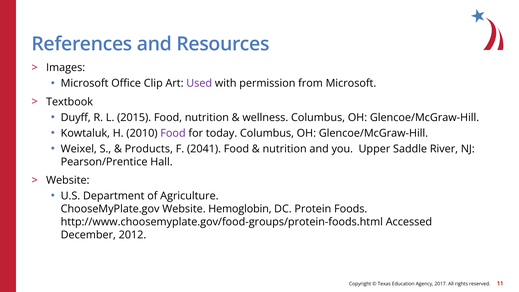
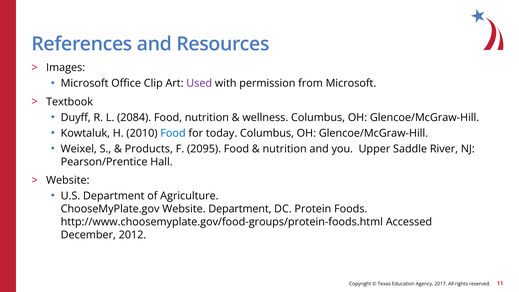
2015: 2015 -> 2084
Food at (173, 133) colour: purple -> blue
2041: 2041 -> 2095
Website Hemoglobin: Hemoglobin -> Department
